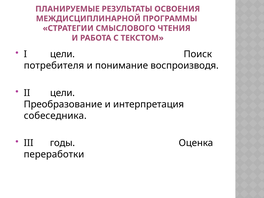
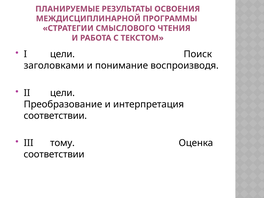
потребителя: потребителя -> заголовками
собеседника at (55, 116): собеседника -> соответствии
годы: годы -> тому
переработки at (54, 154): переработки -> соответствии
